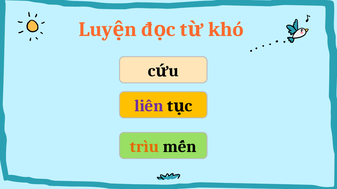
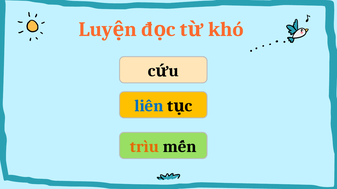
liên colour: purple -> blue
